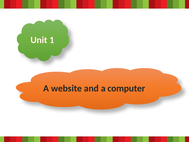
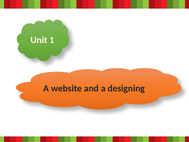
computer: computer -> designing
